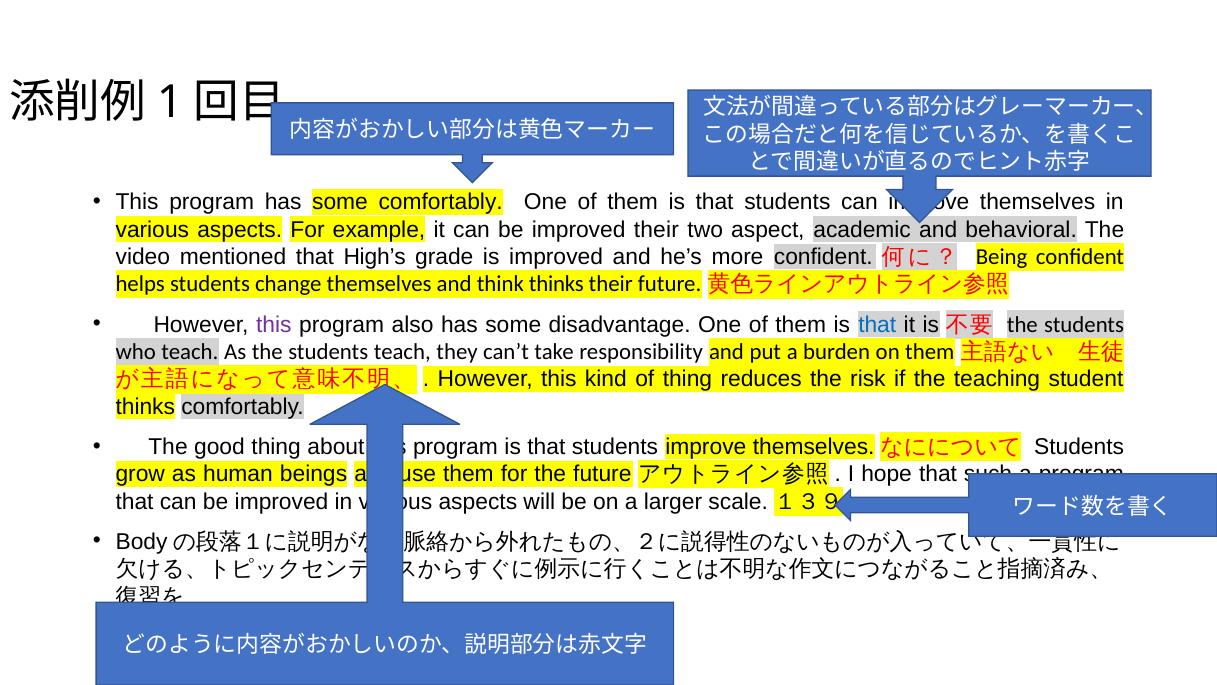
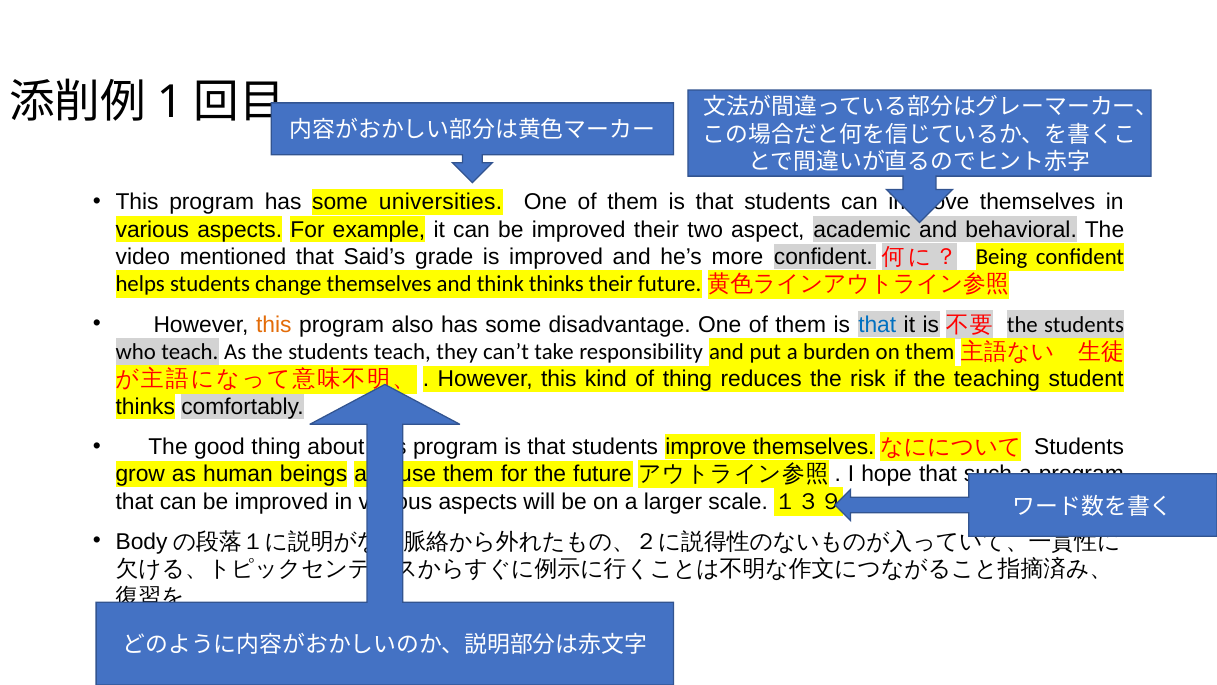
some comfortably: comfortably -> universities
High’s: High’s -> Said’s
this at (274, 324) colour: purple -> orange
